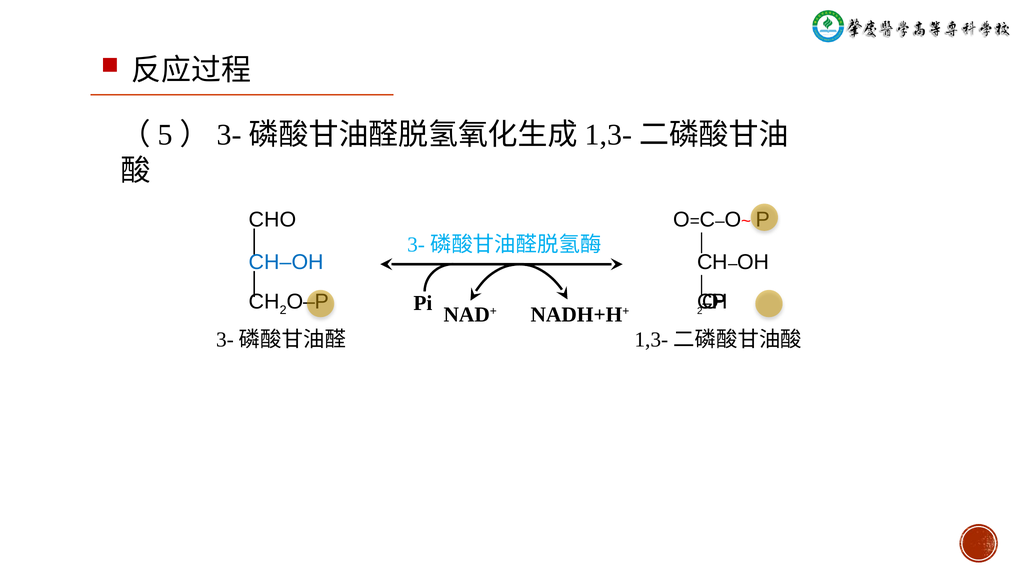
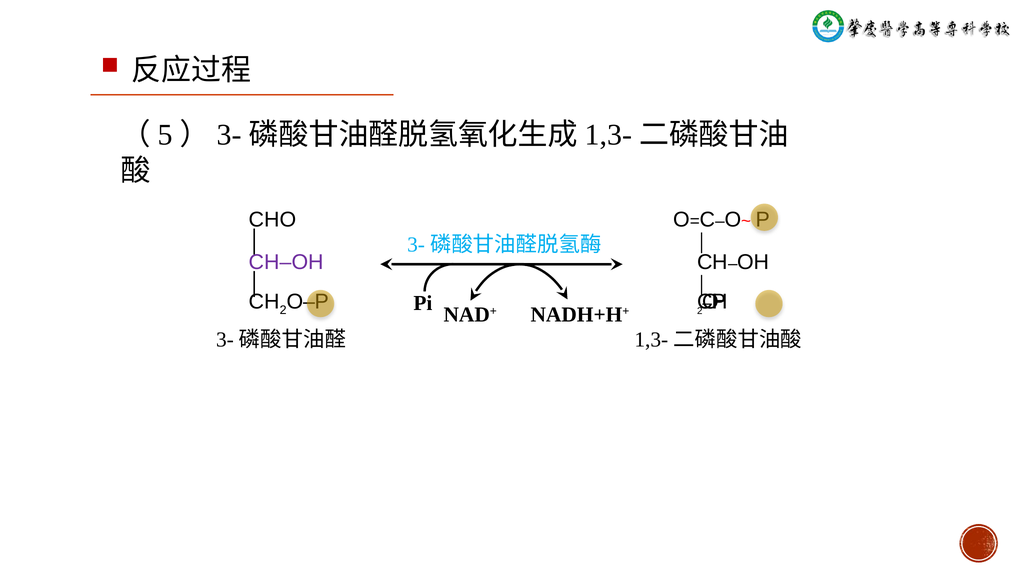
CH‒OH colour: blue -> purple
